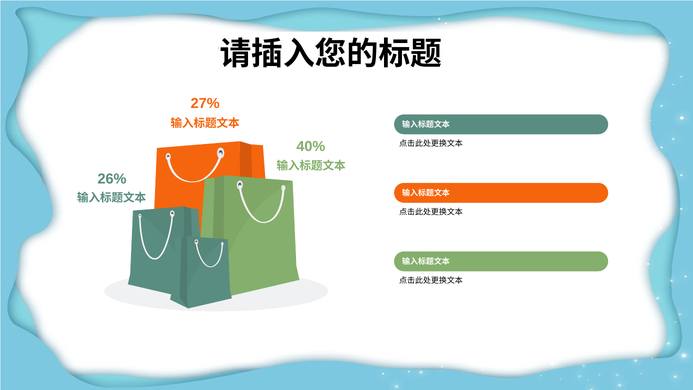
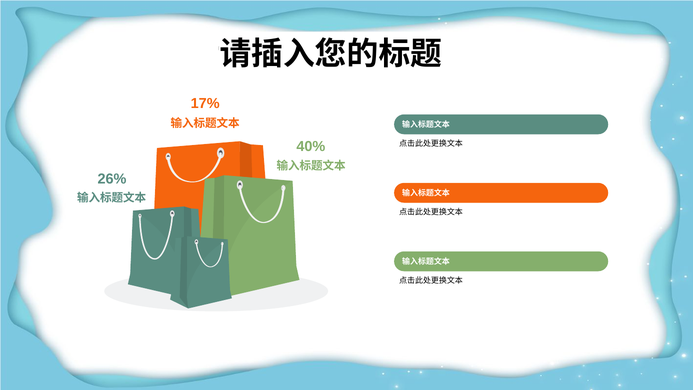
27%: 27% -> 17%
